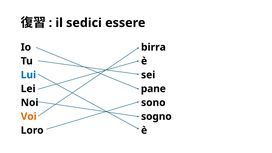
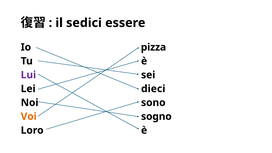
birra: birra -> pizza
Lui colour: blue -> purple
pane: pane -> dieci
